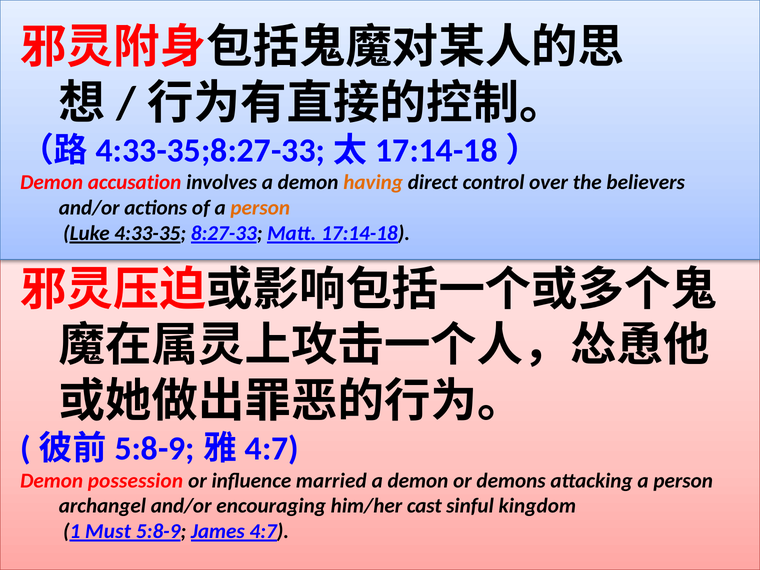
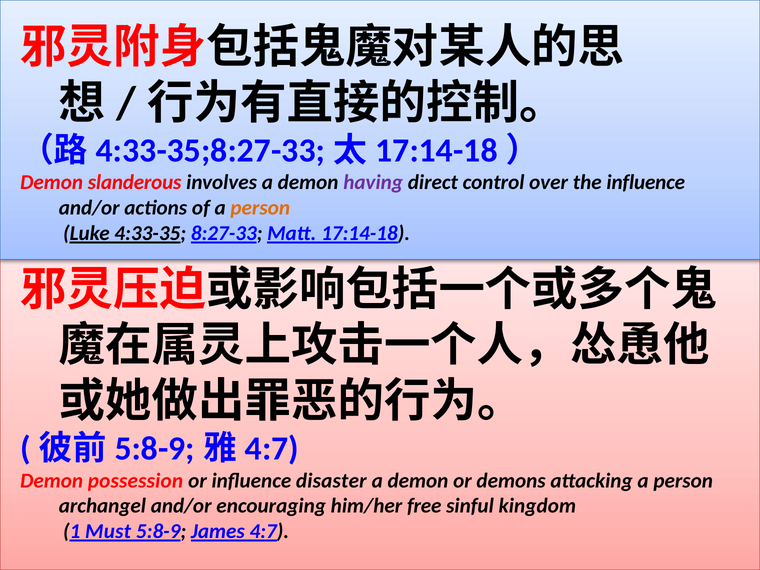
accusation: accusation -> slanderous
having colour: orange -> purple
the believers: believers -> influence
married: married -> disaster
cast: cast -> free
